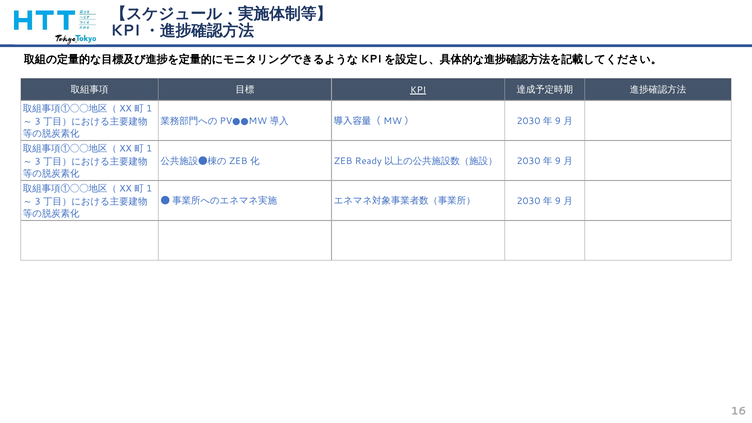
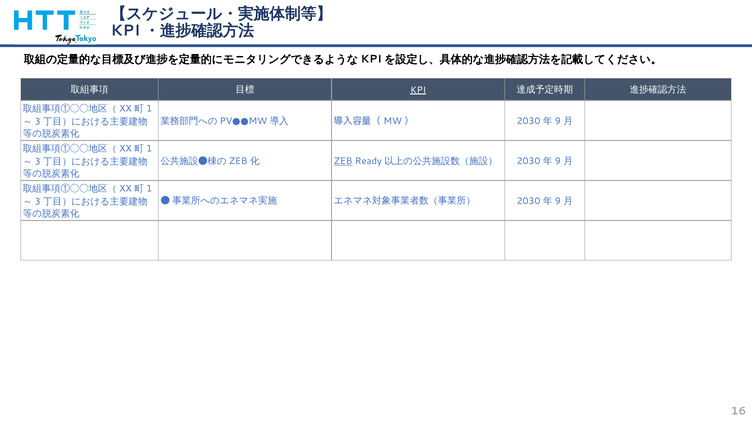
ZEB underline: none -> present
